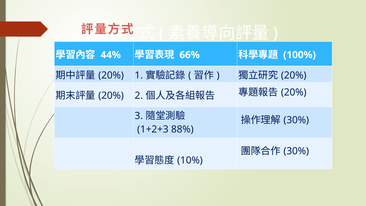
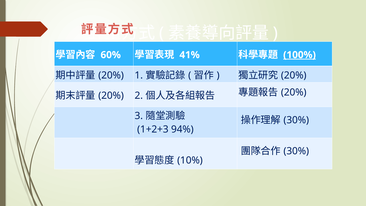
44%: 44% -> 60%
66%: 66% -> 41%
100% underline: none -> present
88%: 88% -> 94%
